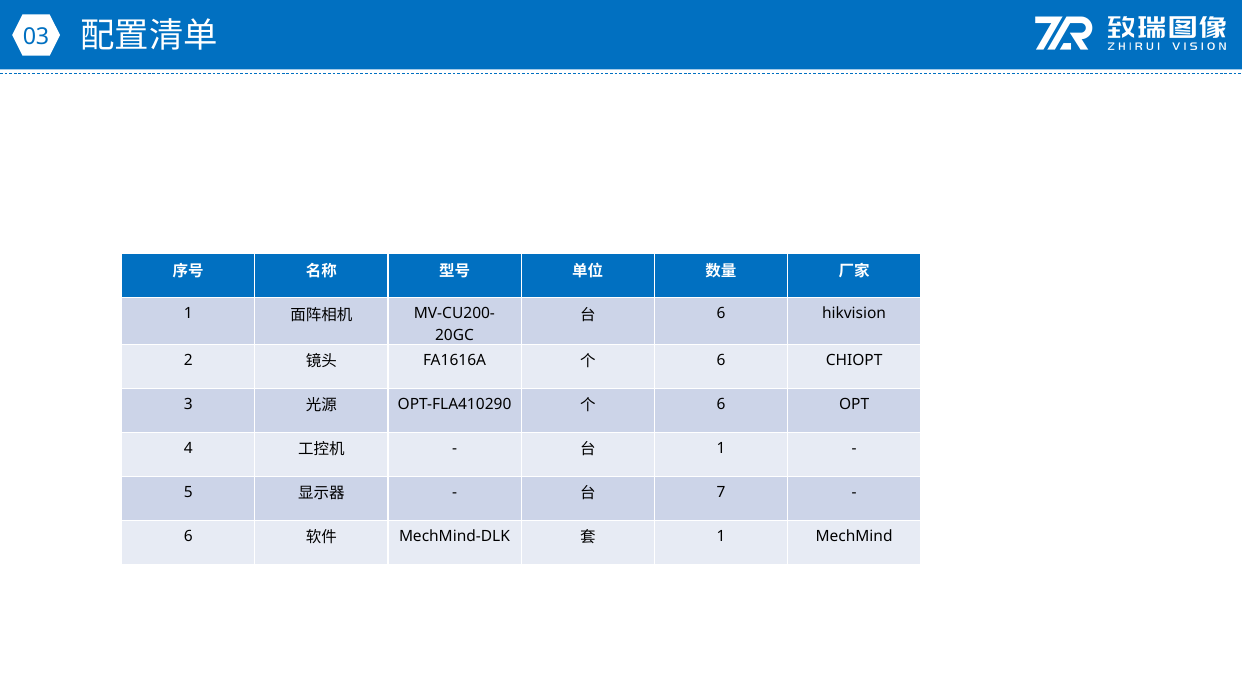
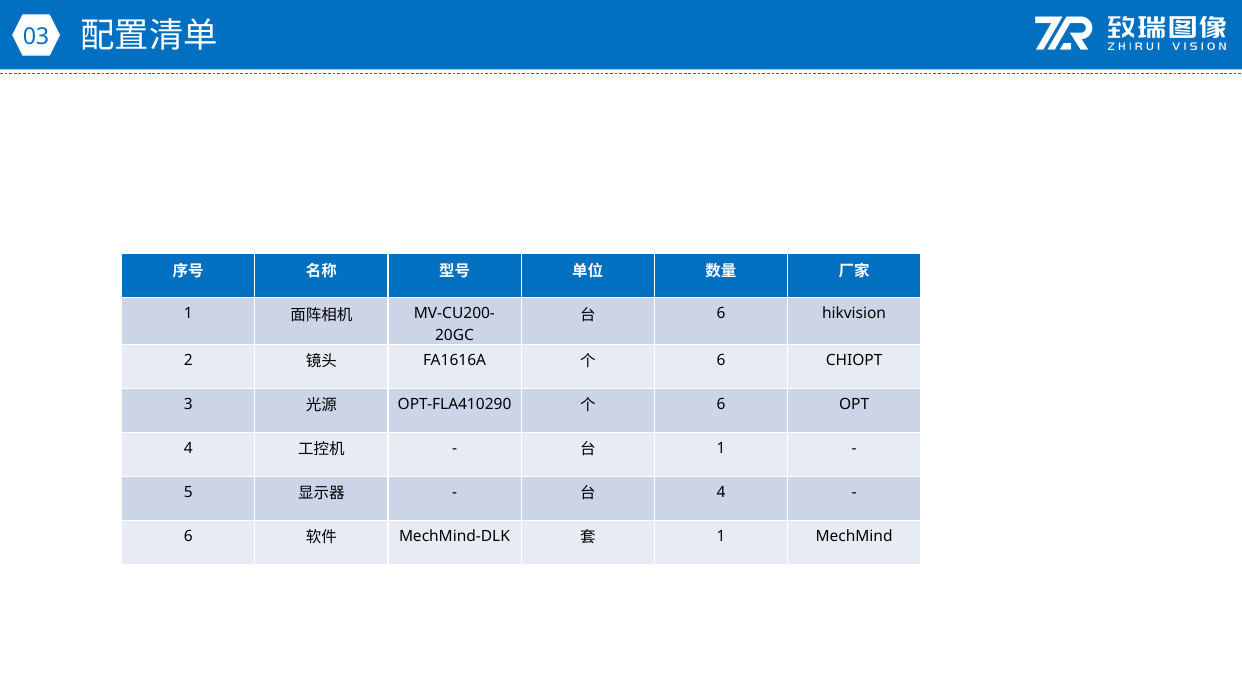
7 at (721, 493): 7 -> 4
